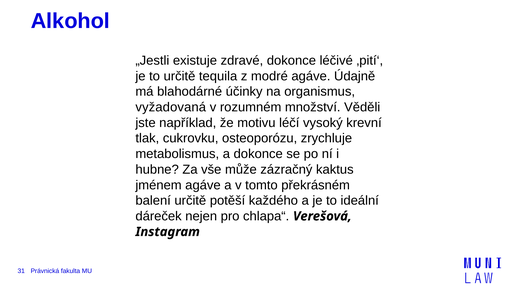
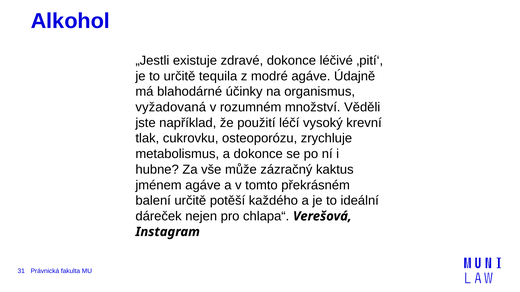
motivu: motivu -> použití
